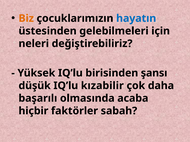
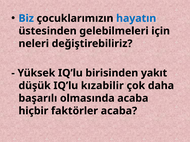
Biz colour: orange -> blue
şansı: şansı -> yakıt
faktörler sabah: sabah -> acaba
